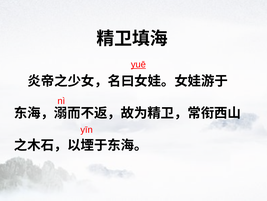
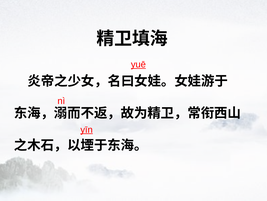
yīn underline: none -> present
